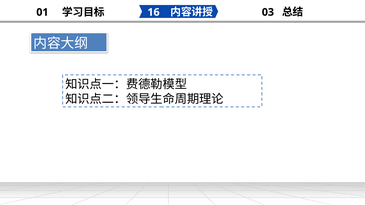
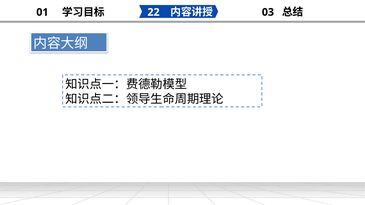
16: 16 -> 22
